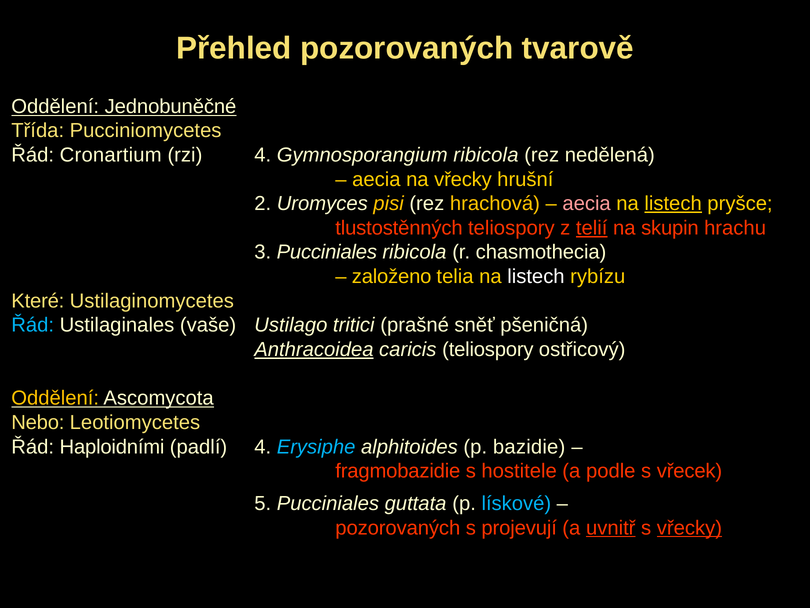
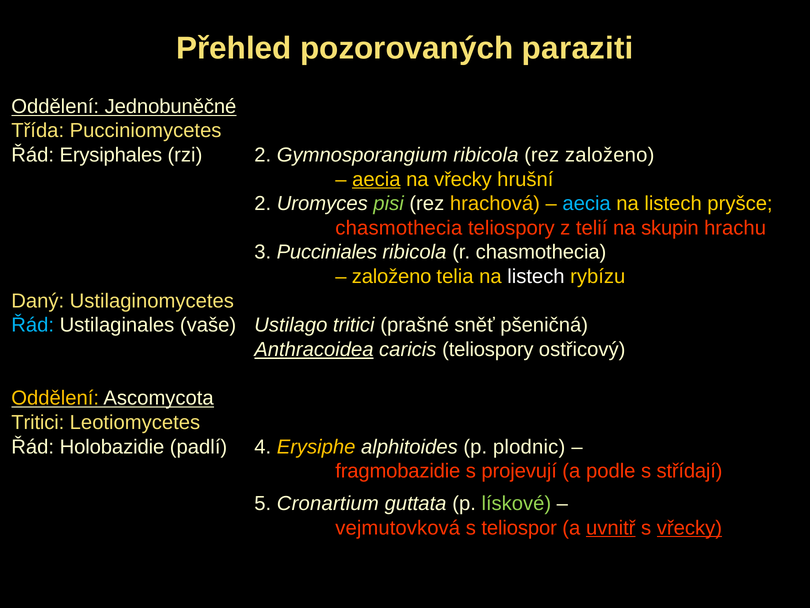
tvarově: tvarově -> paraziti
Cronartium: Cronartium -> Erysiphales
rzi 4: 4 -> 2
rez nedělená: nedělená -> založeno
aecia at (376, 179) underline: none -> present
pisi colour: yellow -> light green
aecia at (587, 203) colour: pink -> light blue
listech at (673, 203) underline: present -> none
tlustostěnných at (399, 228): tlustostěnných -> chasmothecia
telií underline: present -> none
Které: Které -> Daný
Nebo at (38, 422): Nebo -> Tritici
Haploidními: Haploidními -> Holobazidie
Erysiphe colour: light blue -> yellow
bazidie: bazidie -> plodnic
hostitele: hostitele -> projevují
vřecek: vřecek -> střídají
5 Pucciniales: Pucciniales -> Cronartium
lískové colour: light blue -> light green
pozorovaných at (398, 527): pozorovaných -> vejmutovková
projevují: projevují -> teliospor
